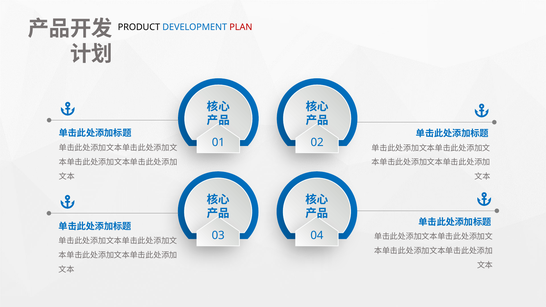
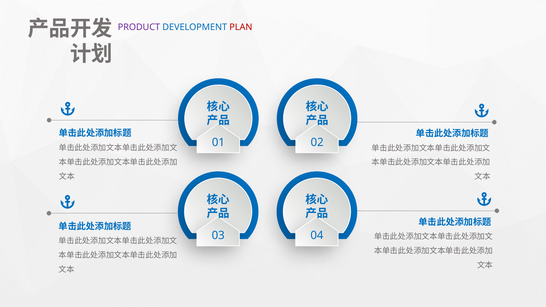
PRODUCT colour: black -> purple
